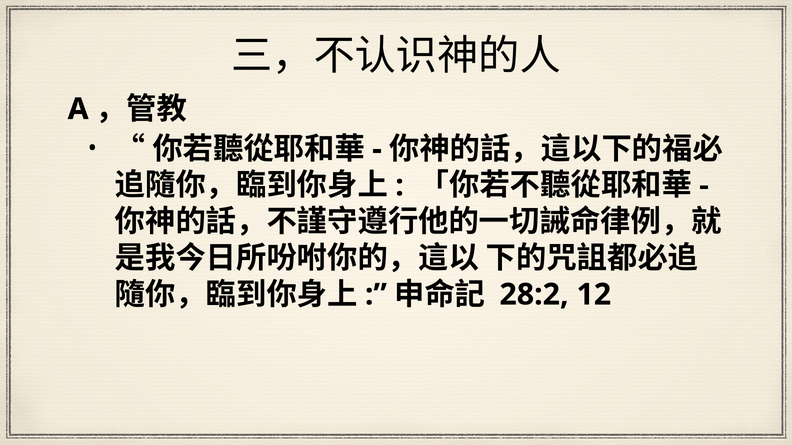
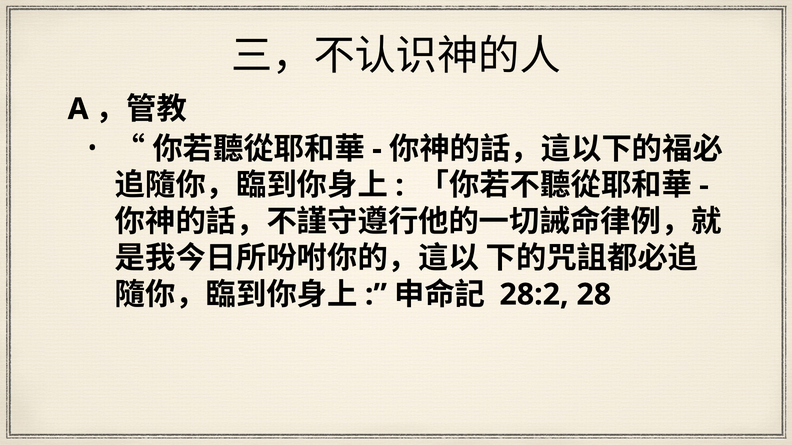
12: 12 -> 28
